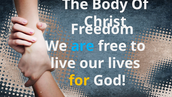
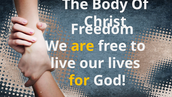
are colour: light blue -> yellow
